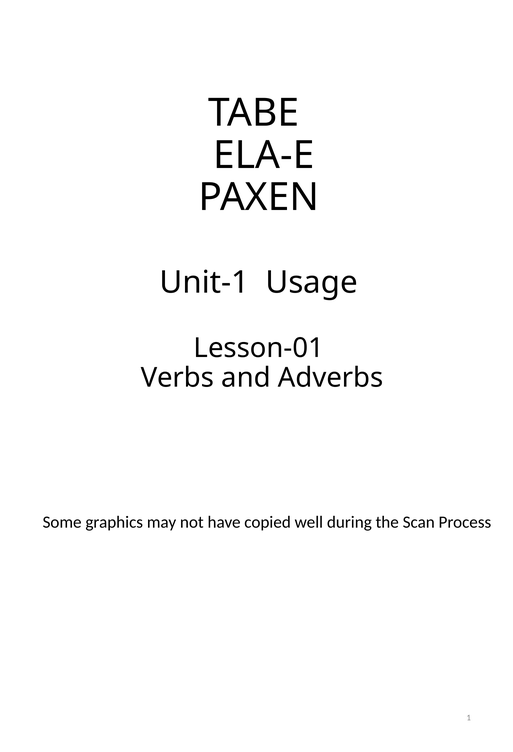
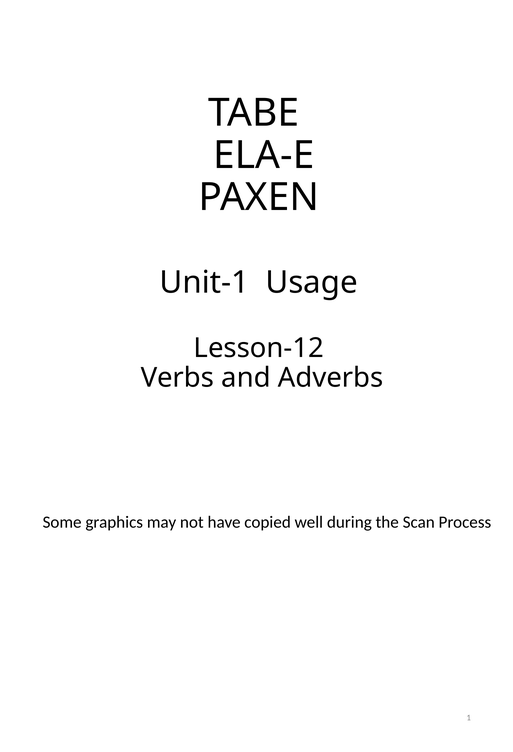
Lesson-01: Lesson-01 -> Lesson-12
